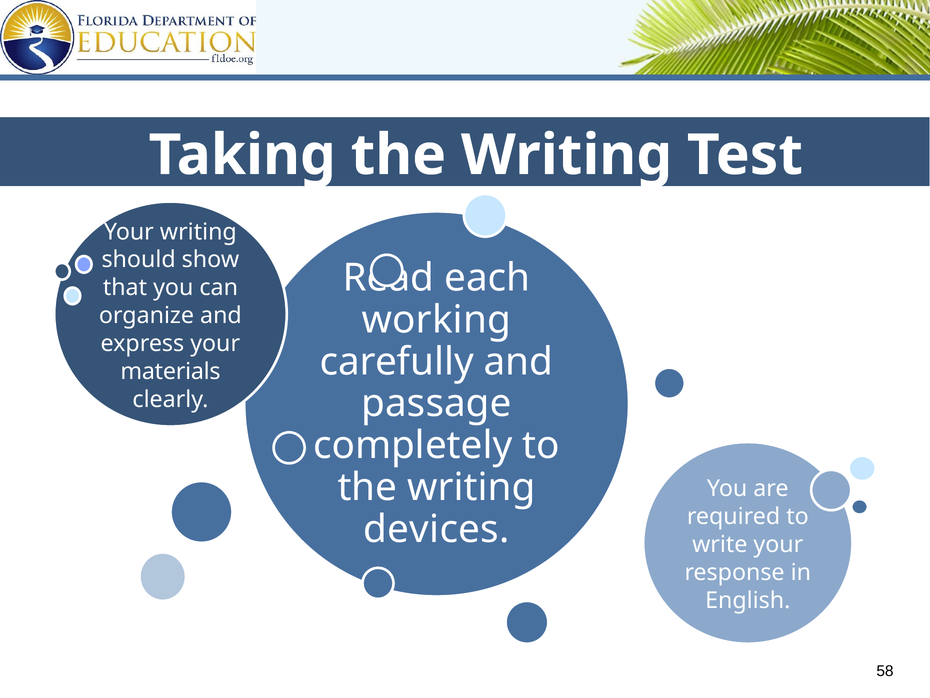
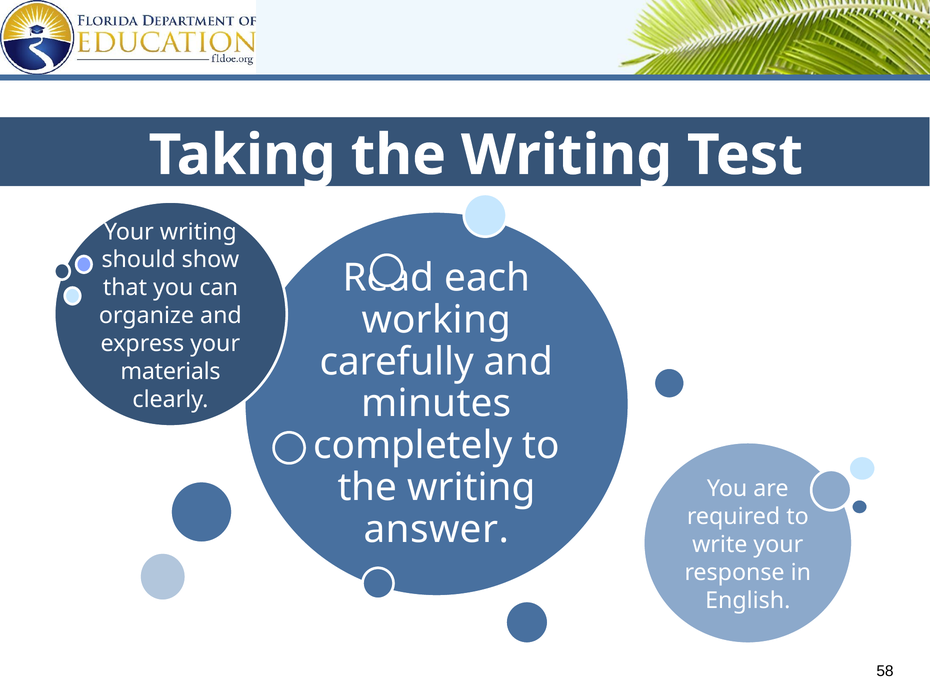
passage: passage -> minutes
devices: devices -> answer
